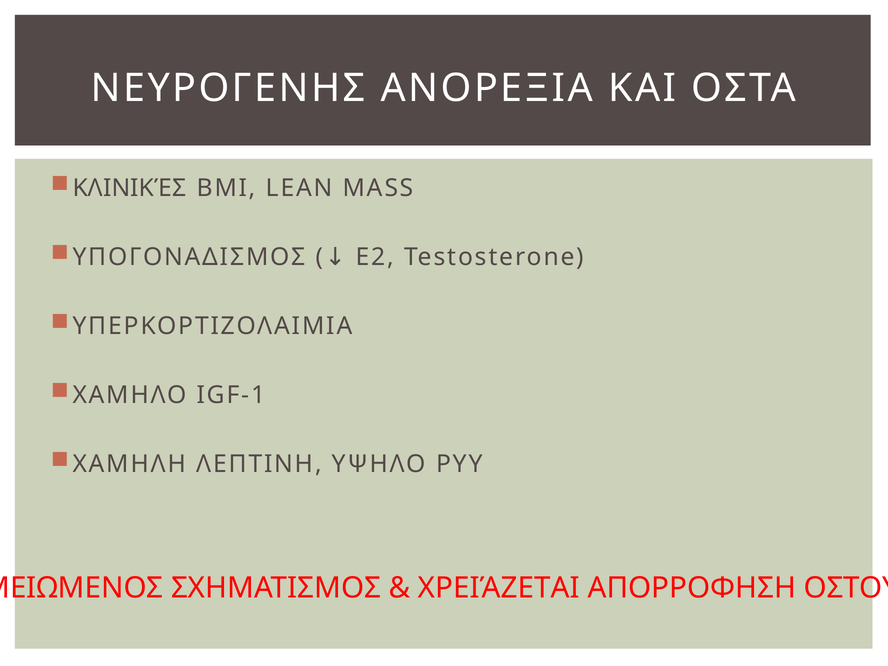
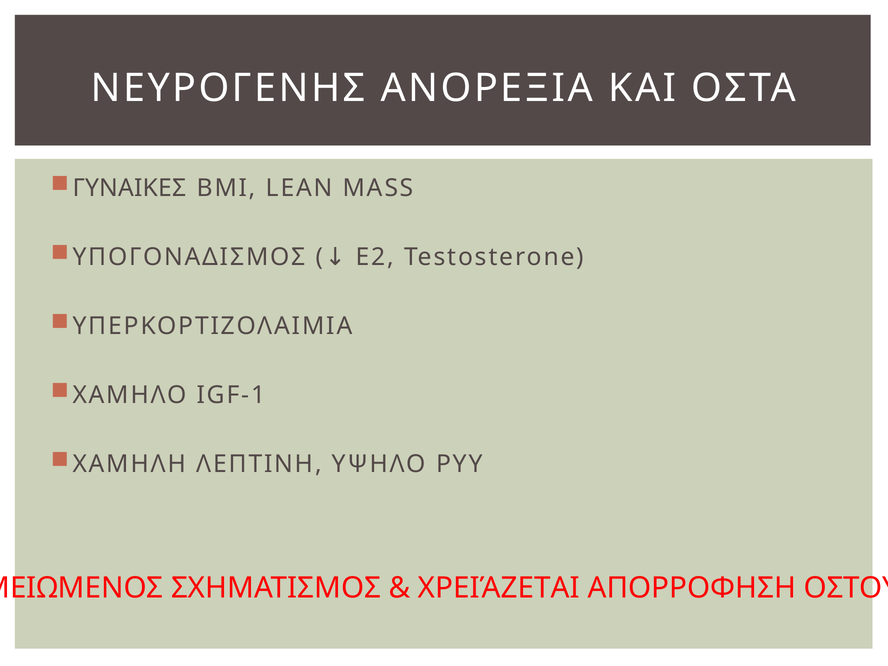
ΚΛΙΝΙΚΈΣ: ΚΛΙΝΙΚΈΣ -> ΓΥΝΑΙΚΕΣ
